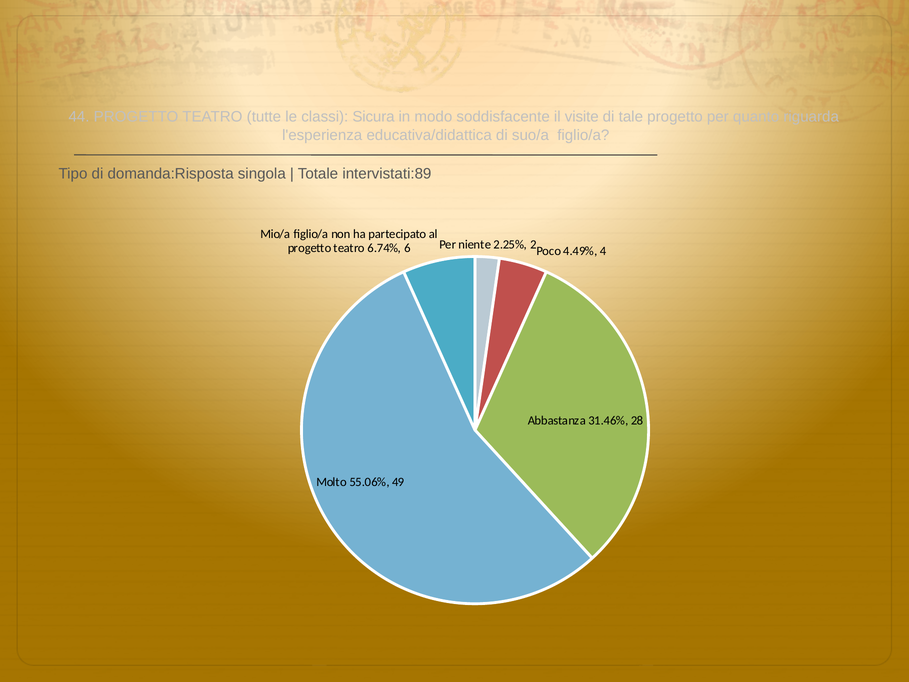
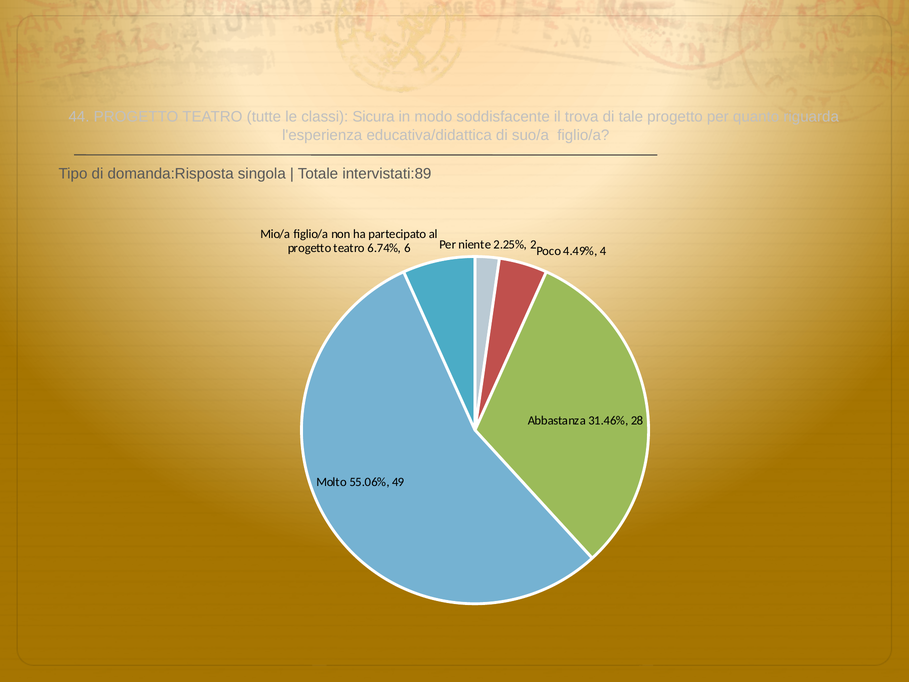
visite: visite -> trova
